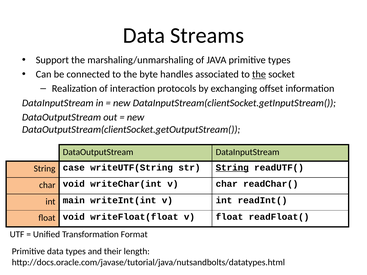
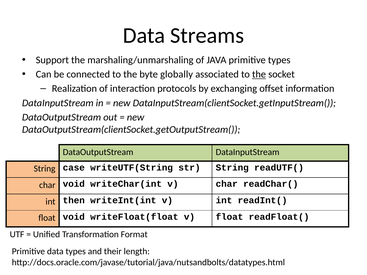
handles: handles -> globally
String at (232, 168) underline: present -> none
main: main -> then
